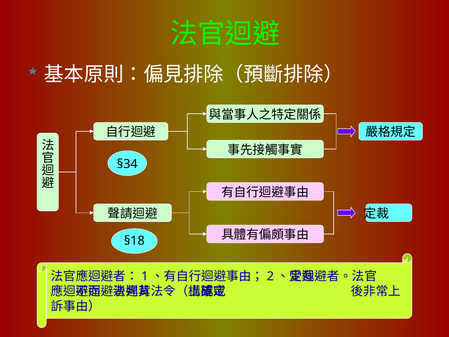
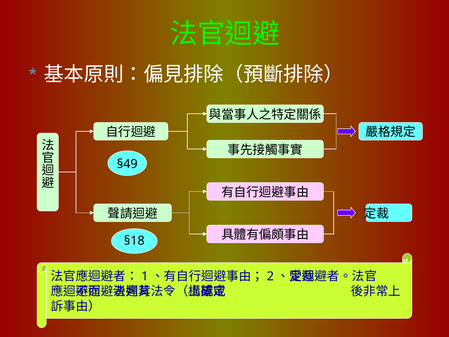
§34: §34 -> §49
